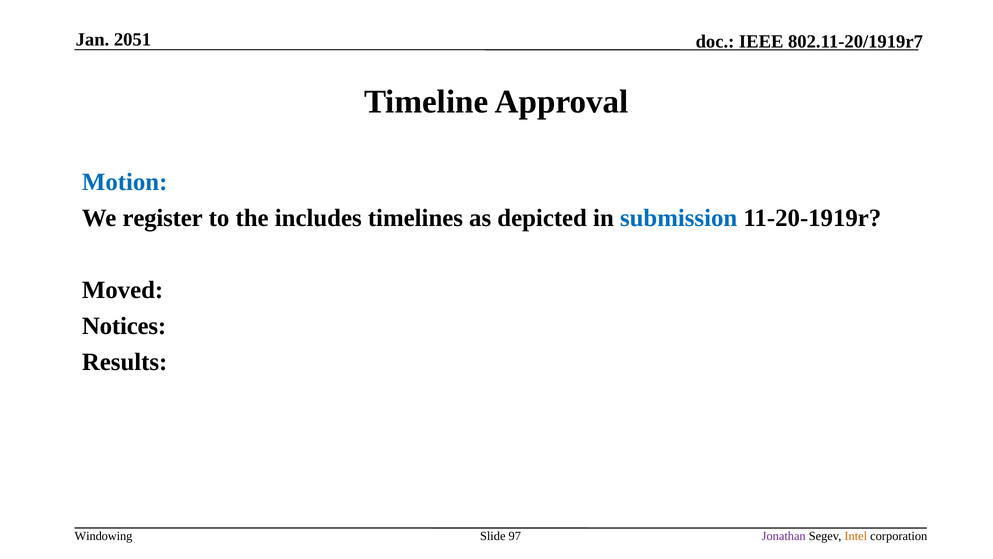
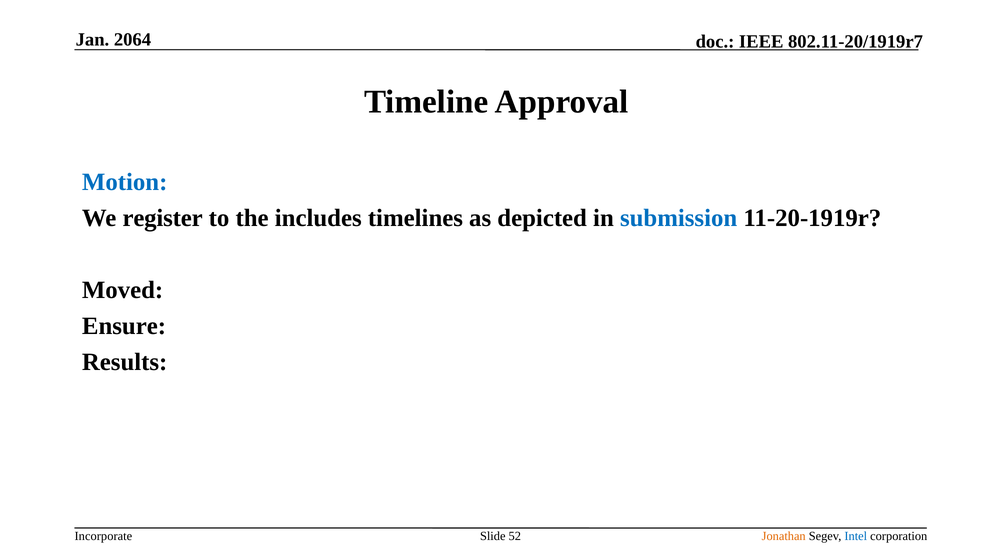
2051: 2051 -> 2064
Notices: Notices -> Ensure
Windowing: Windowing -> Incorporate
97: 97 -> 52
Jonathan colour: purple -> orange
Intel colour: orange -> blue
